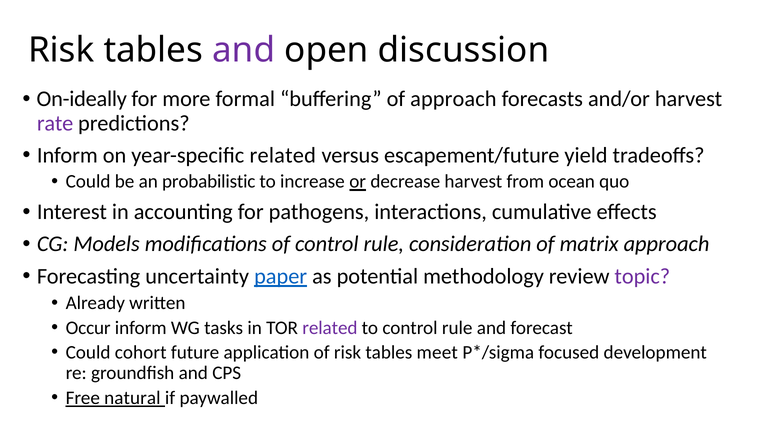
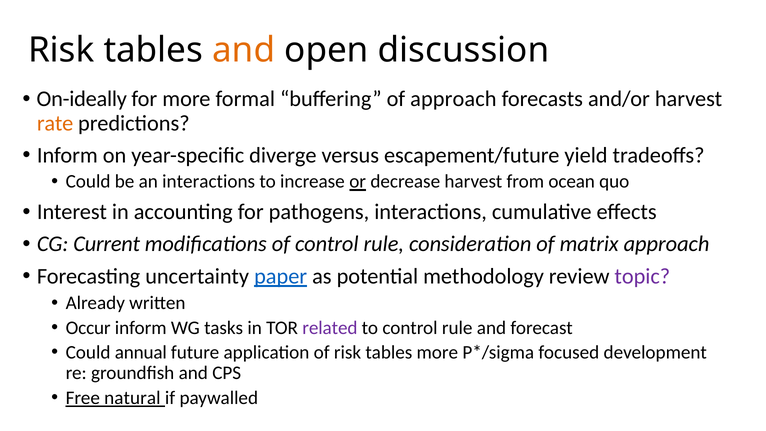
and at (244, 50) colour: purple -> orange
rate colour: purple -> orange
year-specific related: related -> diverge
an probabilistic: probabilistic -> interactions
Models: Models -> Current
cohort: cohort -> annual
tables meet: meet -> more
